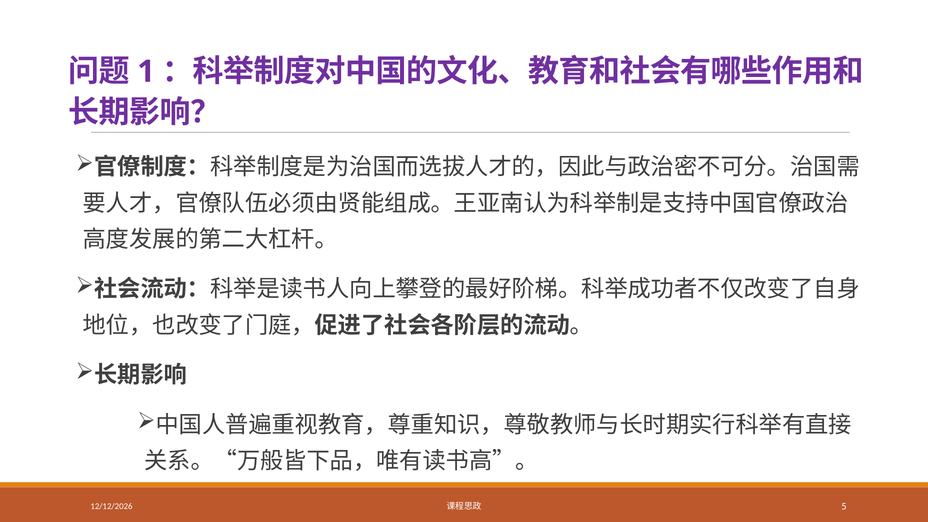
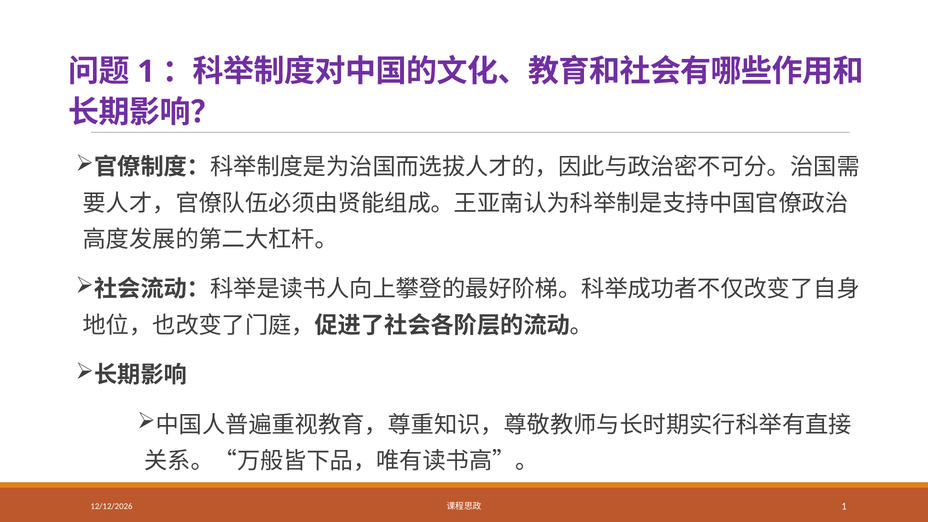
5 at (844, 506): 5 -> 1
